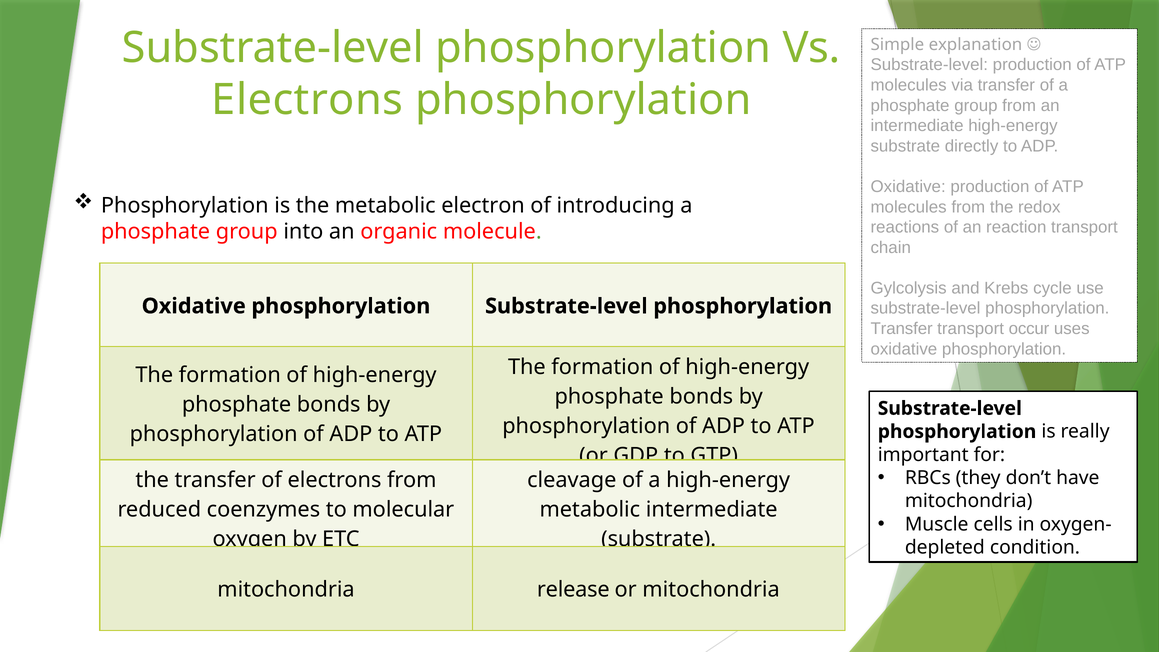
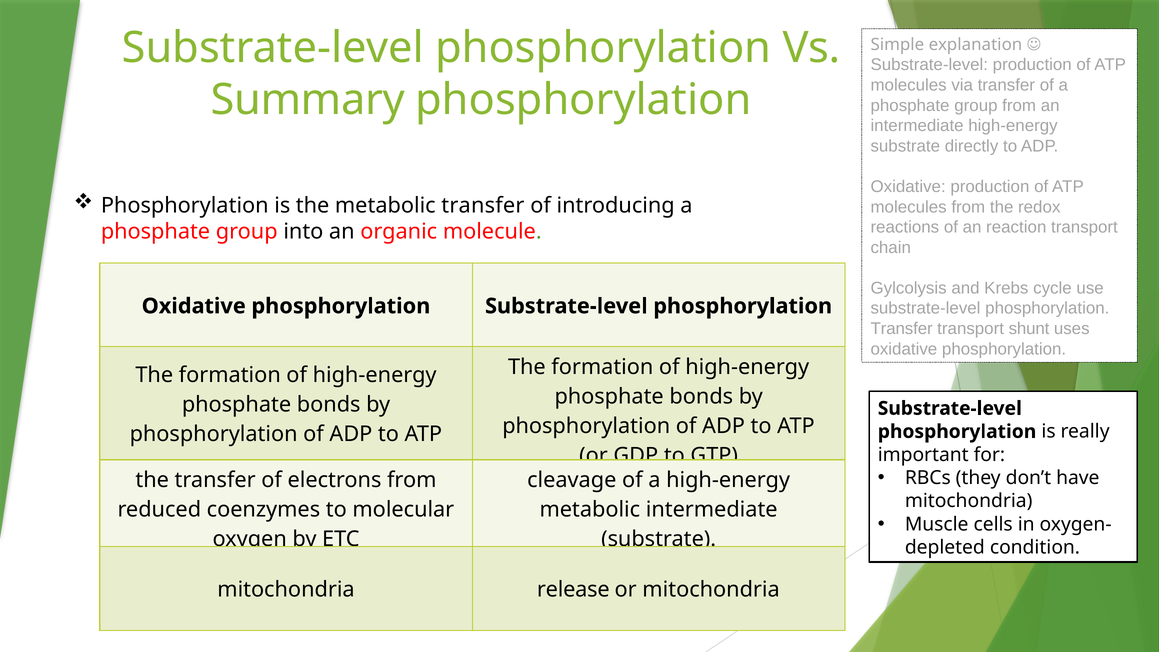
Electrons at (307, 100): Electrons -> Summary
metabolic electron: electron -> transfer
occur: occur -> shunt
